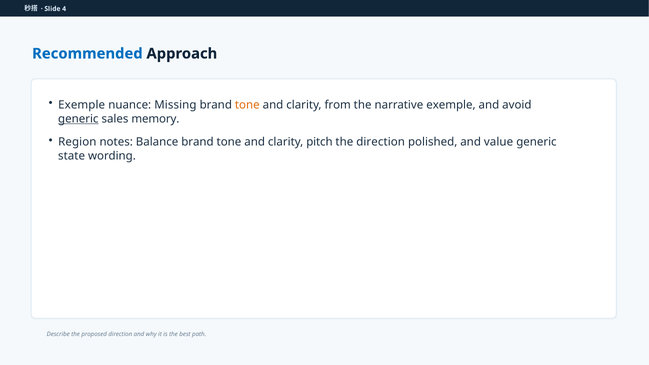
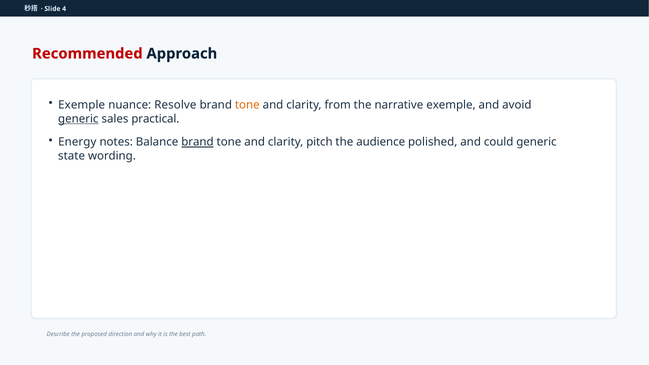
Recommended colour: blue -> red
Missing: Missing -> Resolve
memory: memory -> practical
Region: Region -> Energy
brand at (197, 142) underline: none -> present
the direction: direction -> audience
value: value -> could
